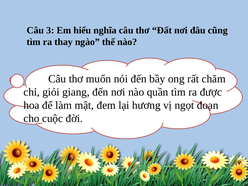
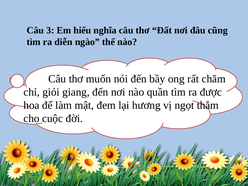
thay: thay -> diễn
đoạn: đoạn -> thẳm
